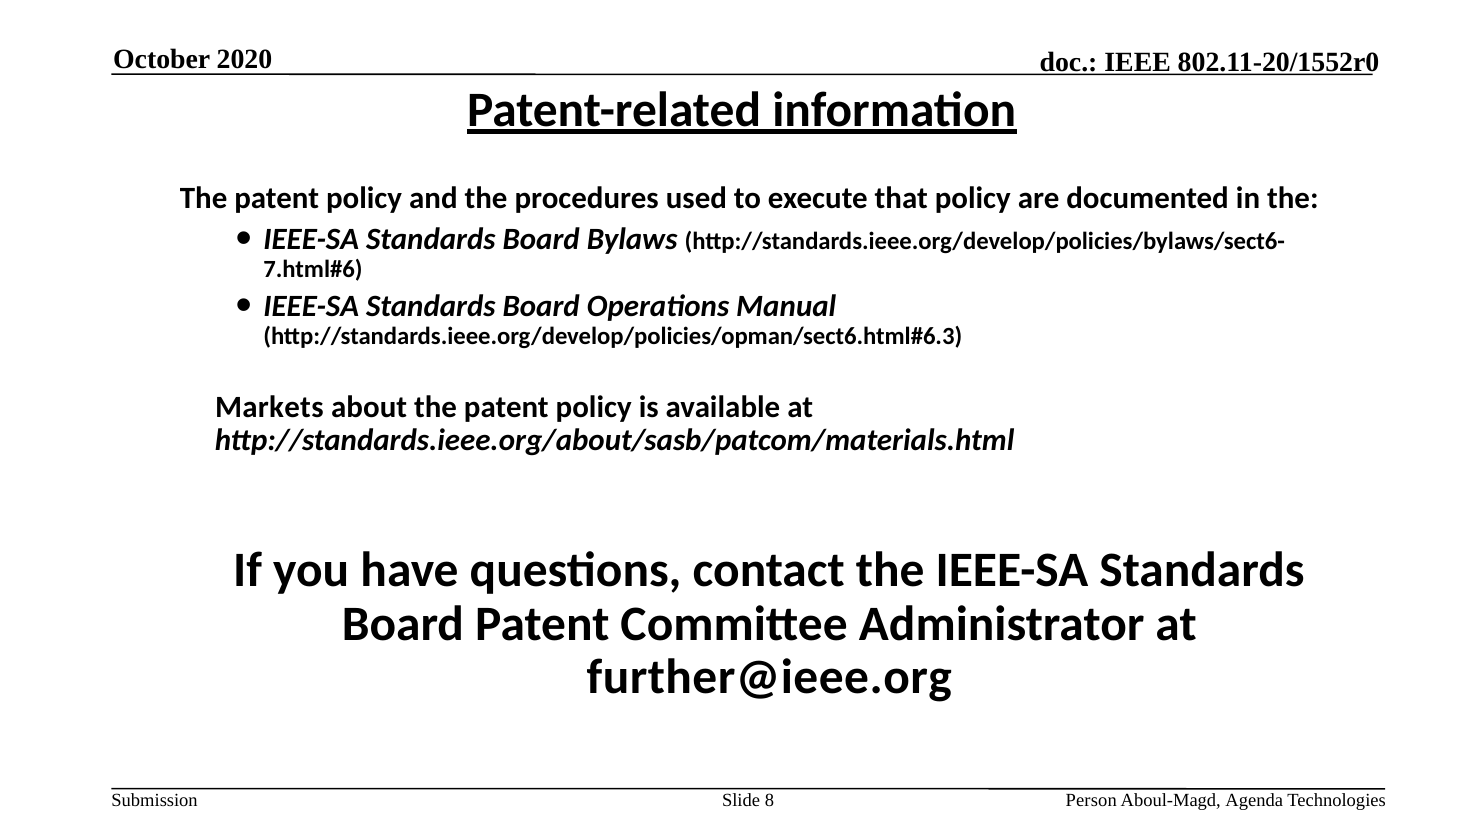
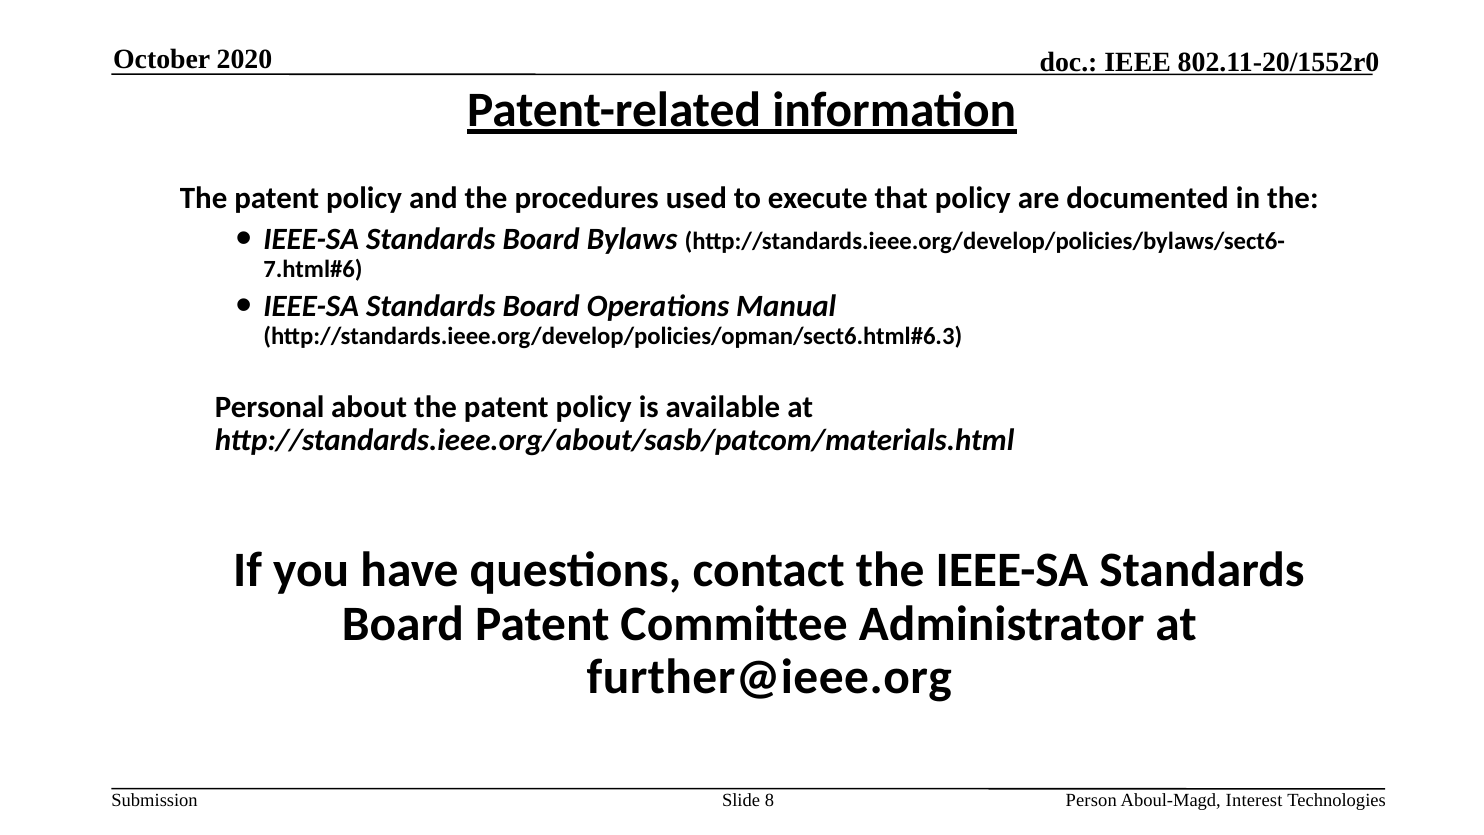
Markets: Markets -> Personal
Agenda: Agenda -> Interest
